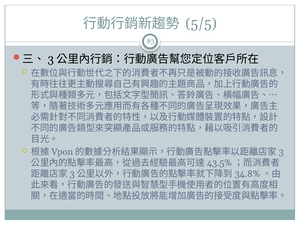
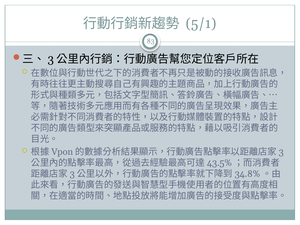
5/5: 5/5 -> 5/1
